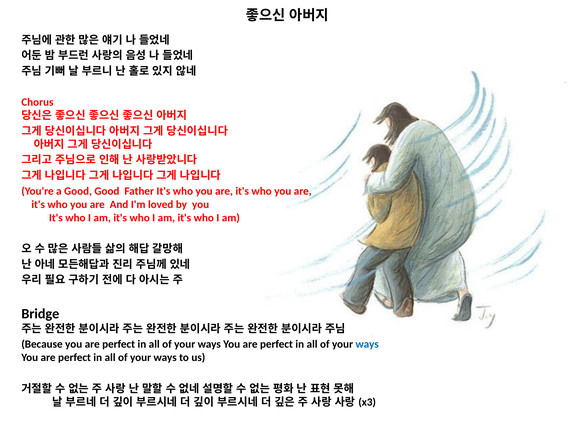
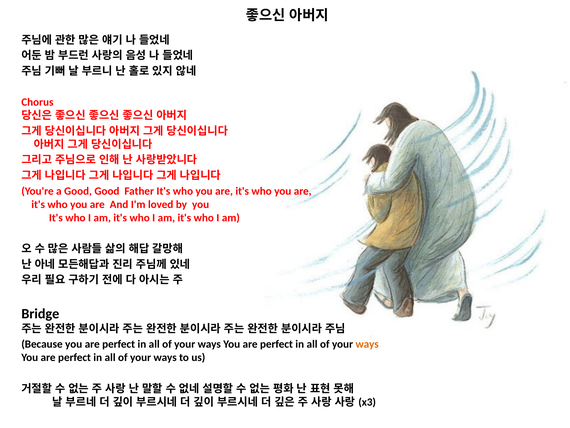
ways at (367, 344) colour: blue -> orange
